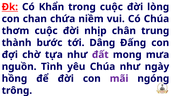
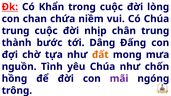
thơm at (15, 31): thơm -> trung
đất colour: purple -> orange
ngày: ngày -> chốn
